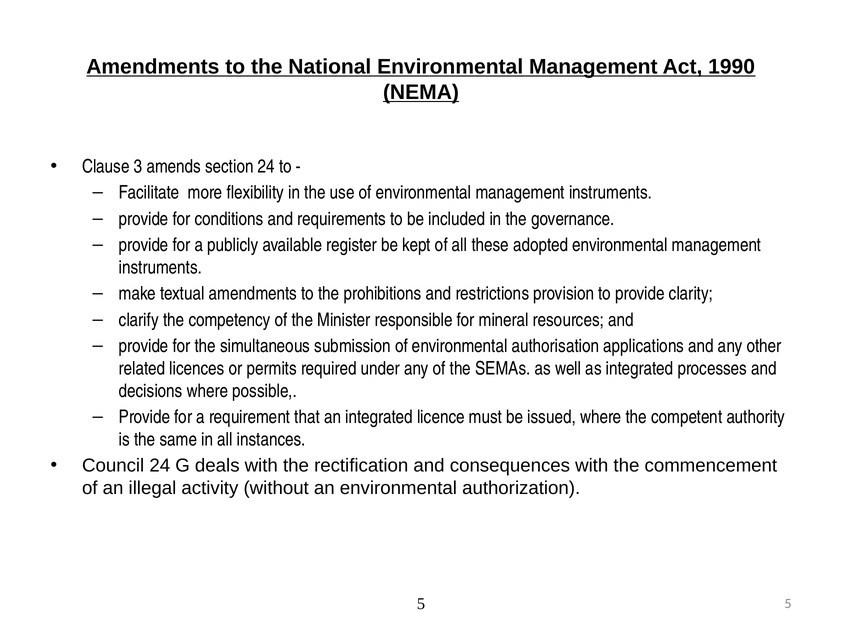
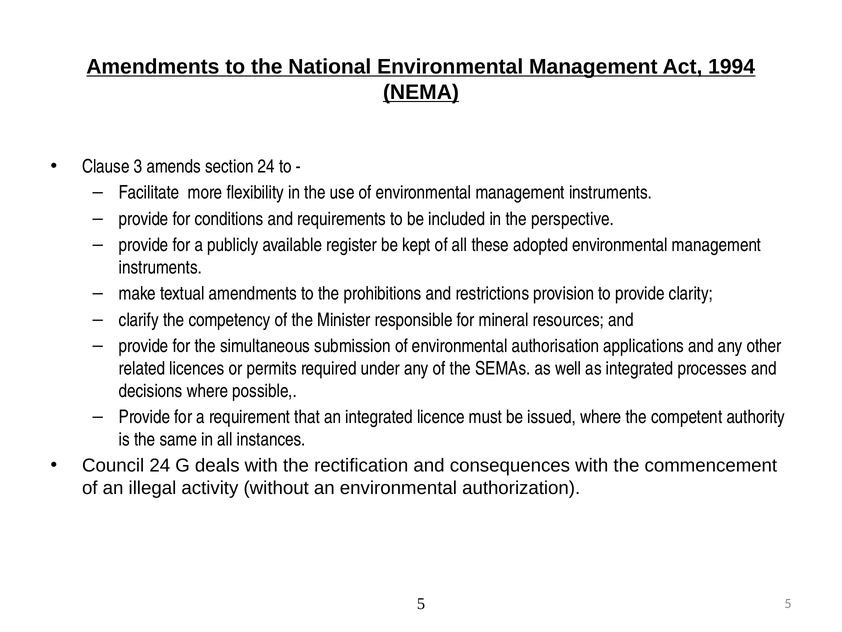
1990: 1990 -> 1994
governance: governance -> perspective
